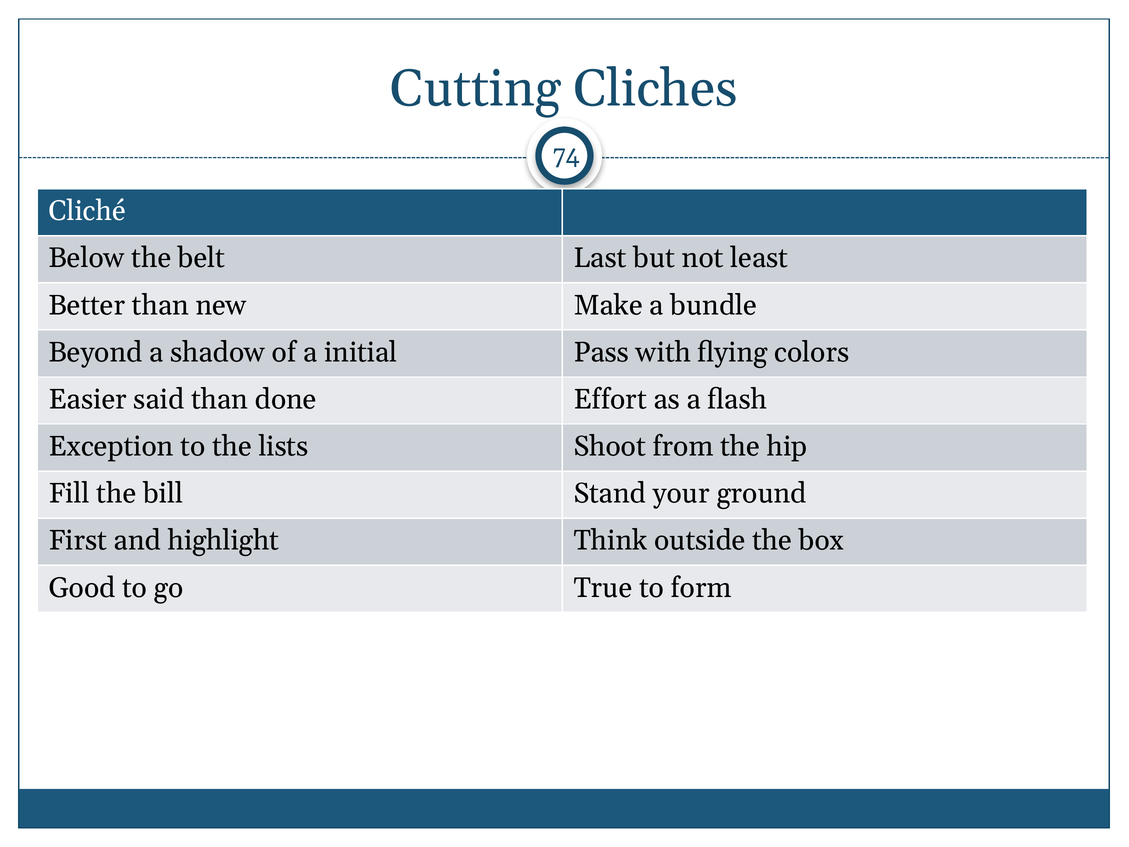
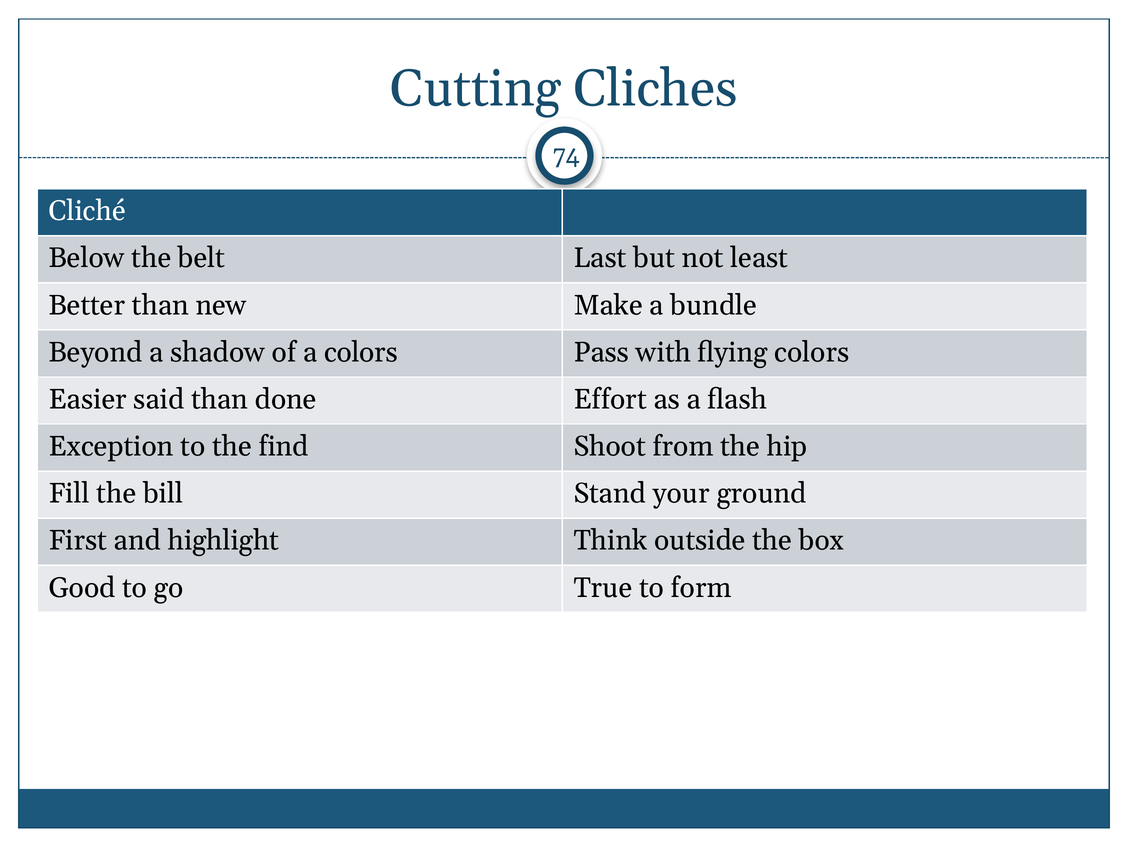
a initial: initial -> colors
lists: lists -> find
